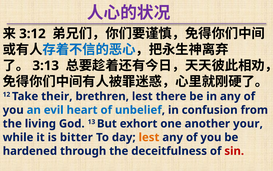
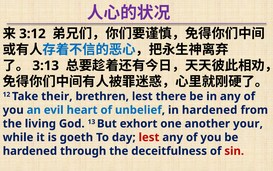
in confusion: confusion -> hardened
bitter: bitter -> goeth
lest at (149, 137) colour: orange -> red
